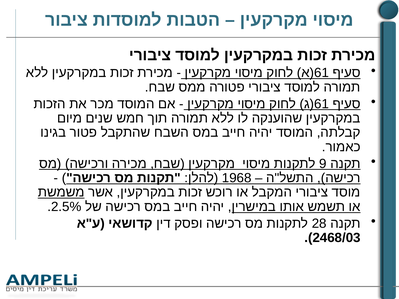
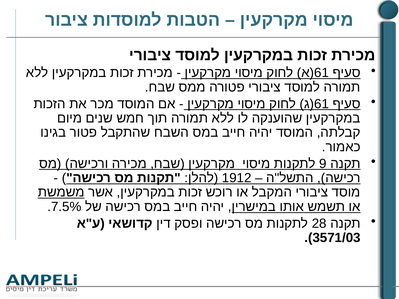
1968: 1968 -> 1912
2.5%: 2.5% -> 7.5%
2468/03: 2468/03 -> 3571/03
